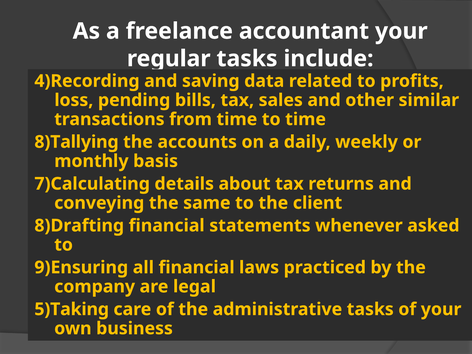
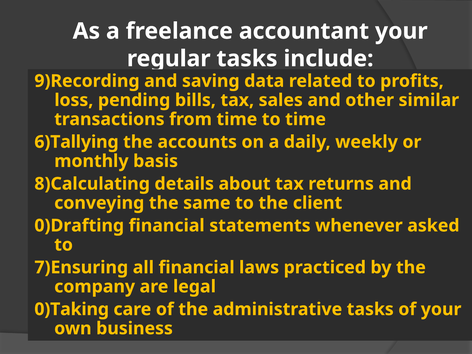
4)Recording: 4)Recording -> 9)Recording
8)Tallying: 8)Tallying -> 6)Tallying
7)Calculating: 7)Calculating -> 8)Calculating
8)Drafting: 8)Drafting -> 0)Drafting
9)Ensuring: 9)Ensuring -> 7)Ensuring
5)Taking: 5)Taking -> 0)Taking
